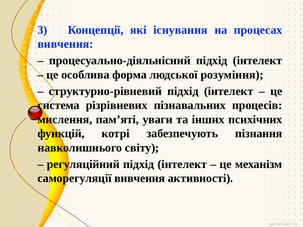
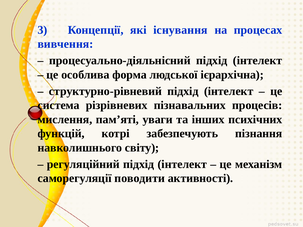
розуміння: розуміння -> ієрархічна
саморегуляції вивчення: вивчення -> поводити
